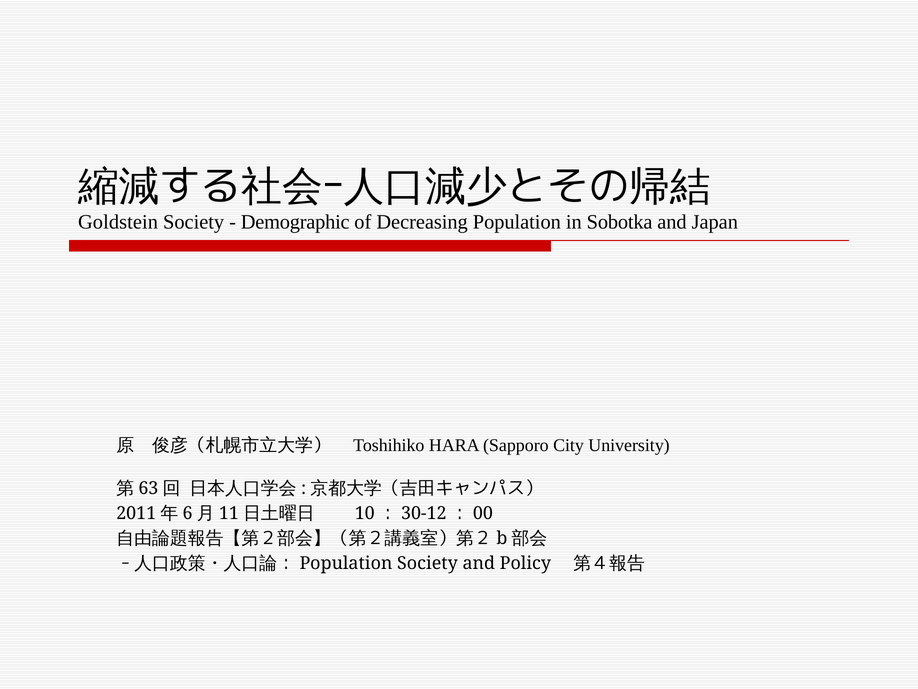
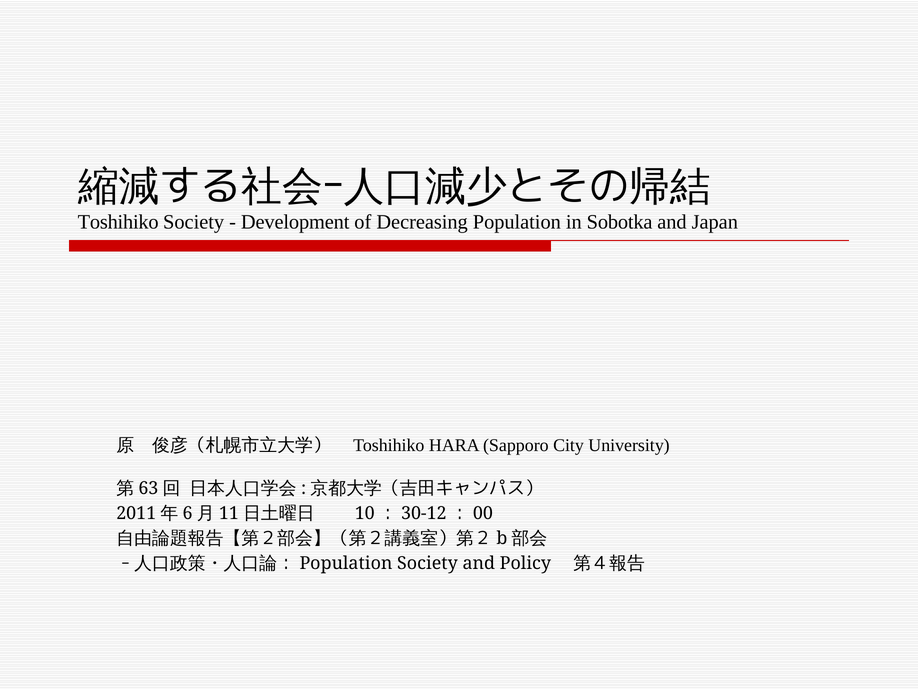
Goldstein at (118, 222): Goldstein -> Toshihiko
Demographic: Demographic -> Development
